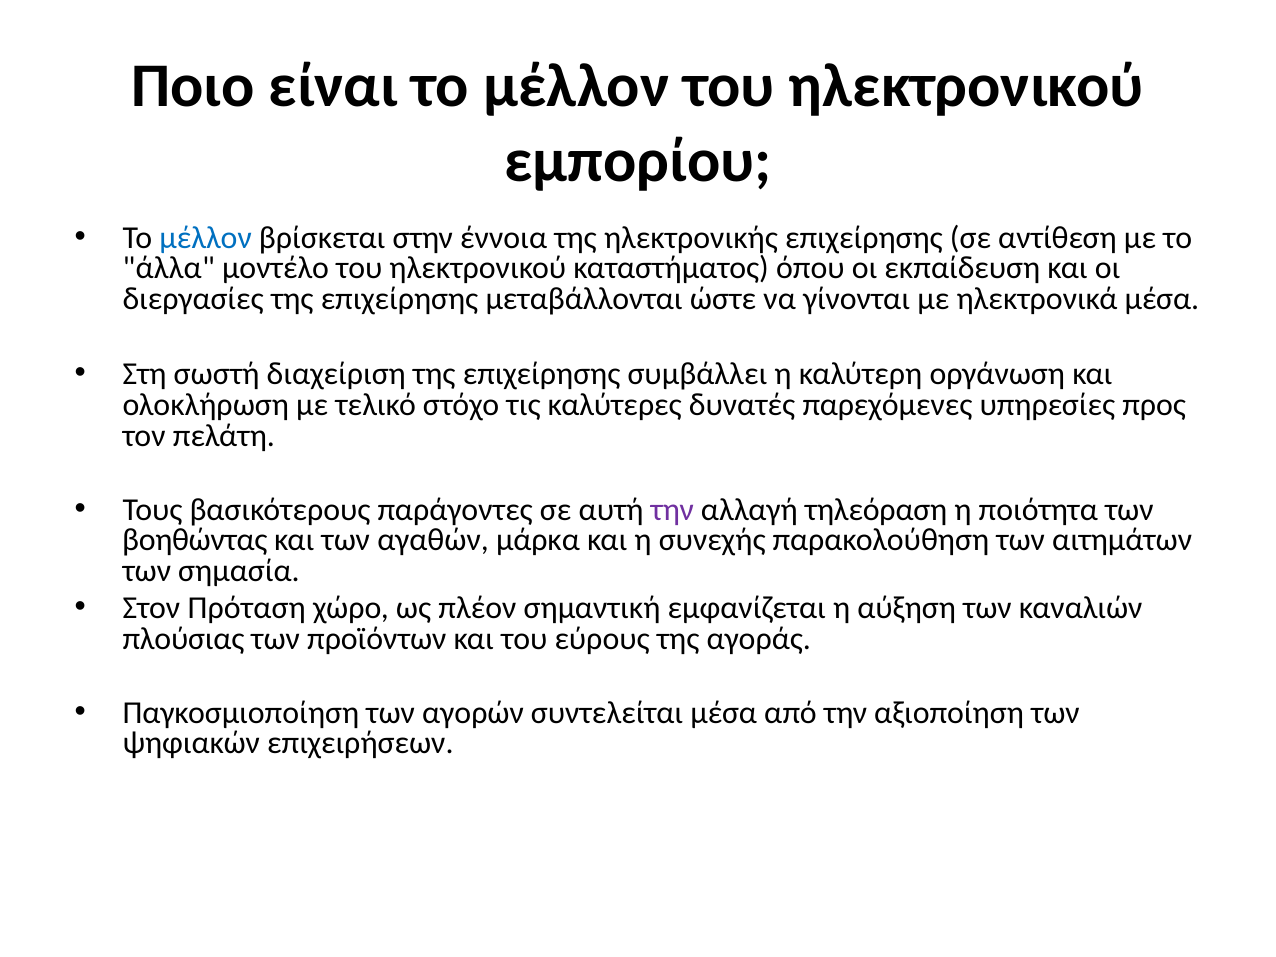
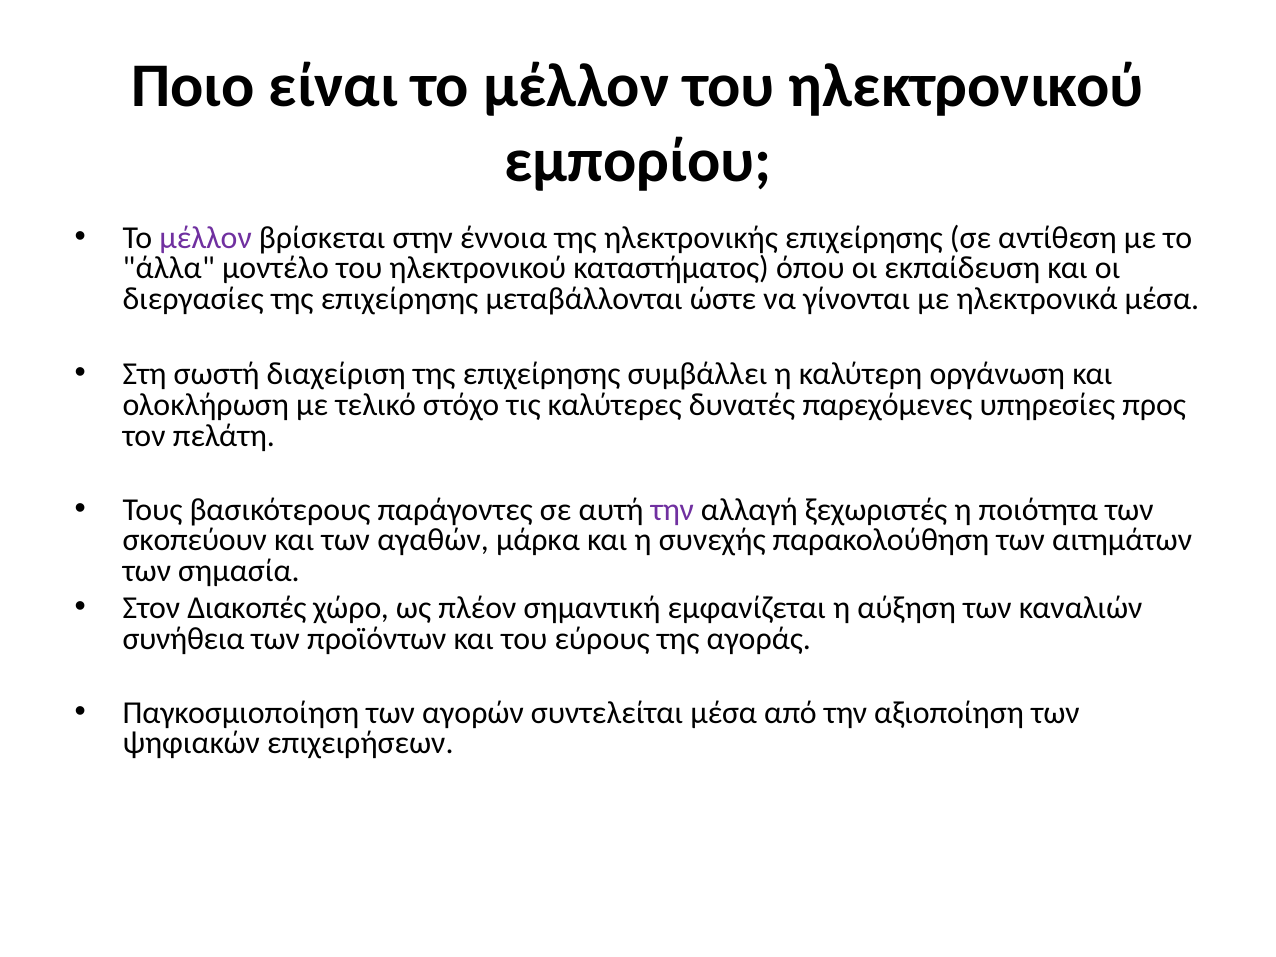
μέλλον at (206, 238) colour: blue -> purple
τηλεόραση: τηλεόραση -> ξεχωριστές
βοηθώντας: βοηθώντας -> σκοπεύουν
Πρόταση: Πρόταση -> Διακοπές
πλούσιας: πλούσιας -> συνήθεια
